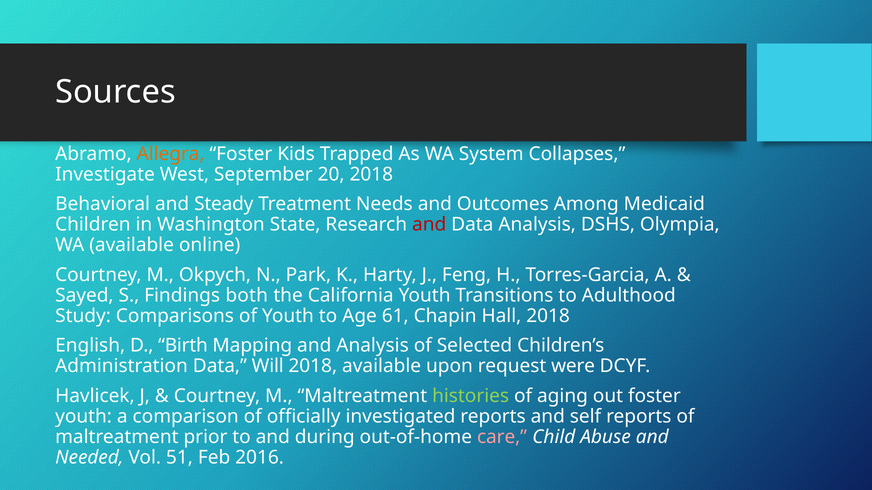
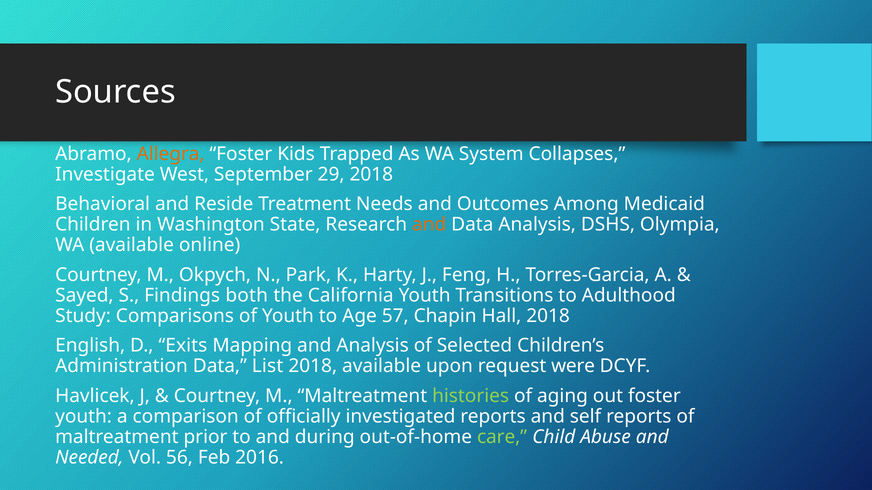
20: 20 -> 29
Steady: Steady -> Reside
and at (429, 225) colour: red -> orange
61: 61 -> 57
Birth: Birth -> Exits
Will: Will -> List
care colour: pink -> light green
51: 51 -> 56
